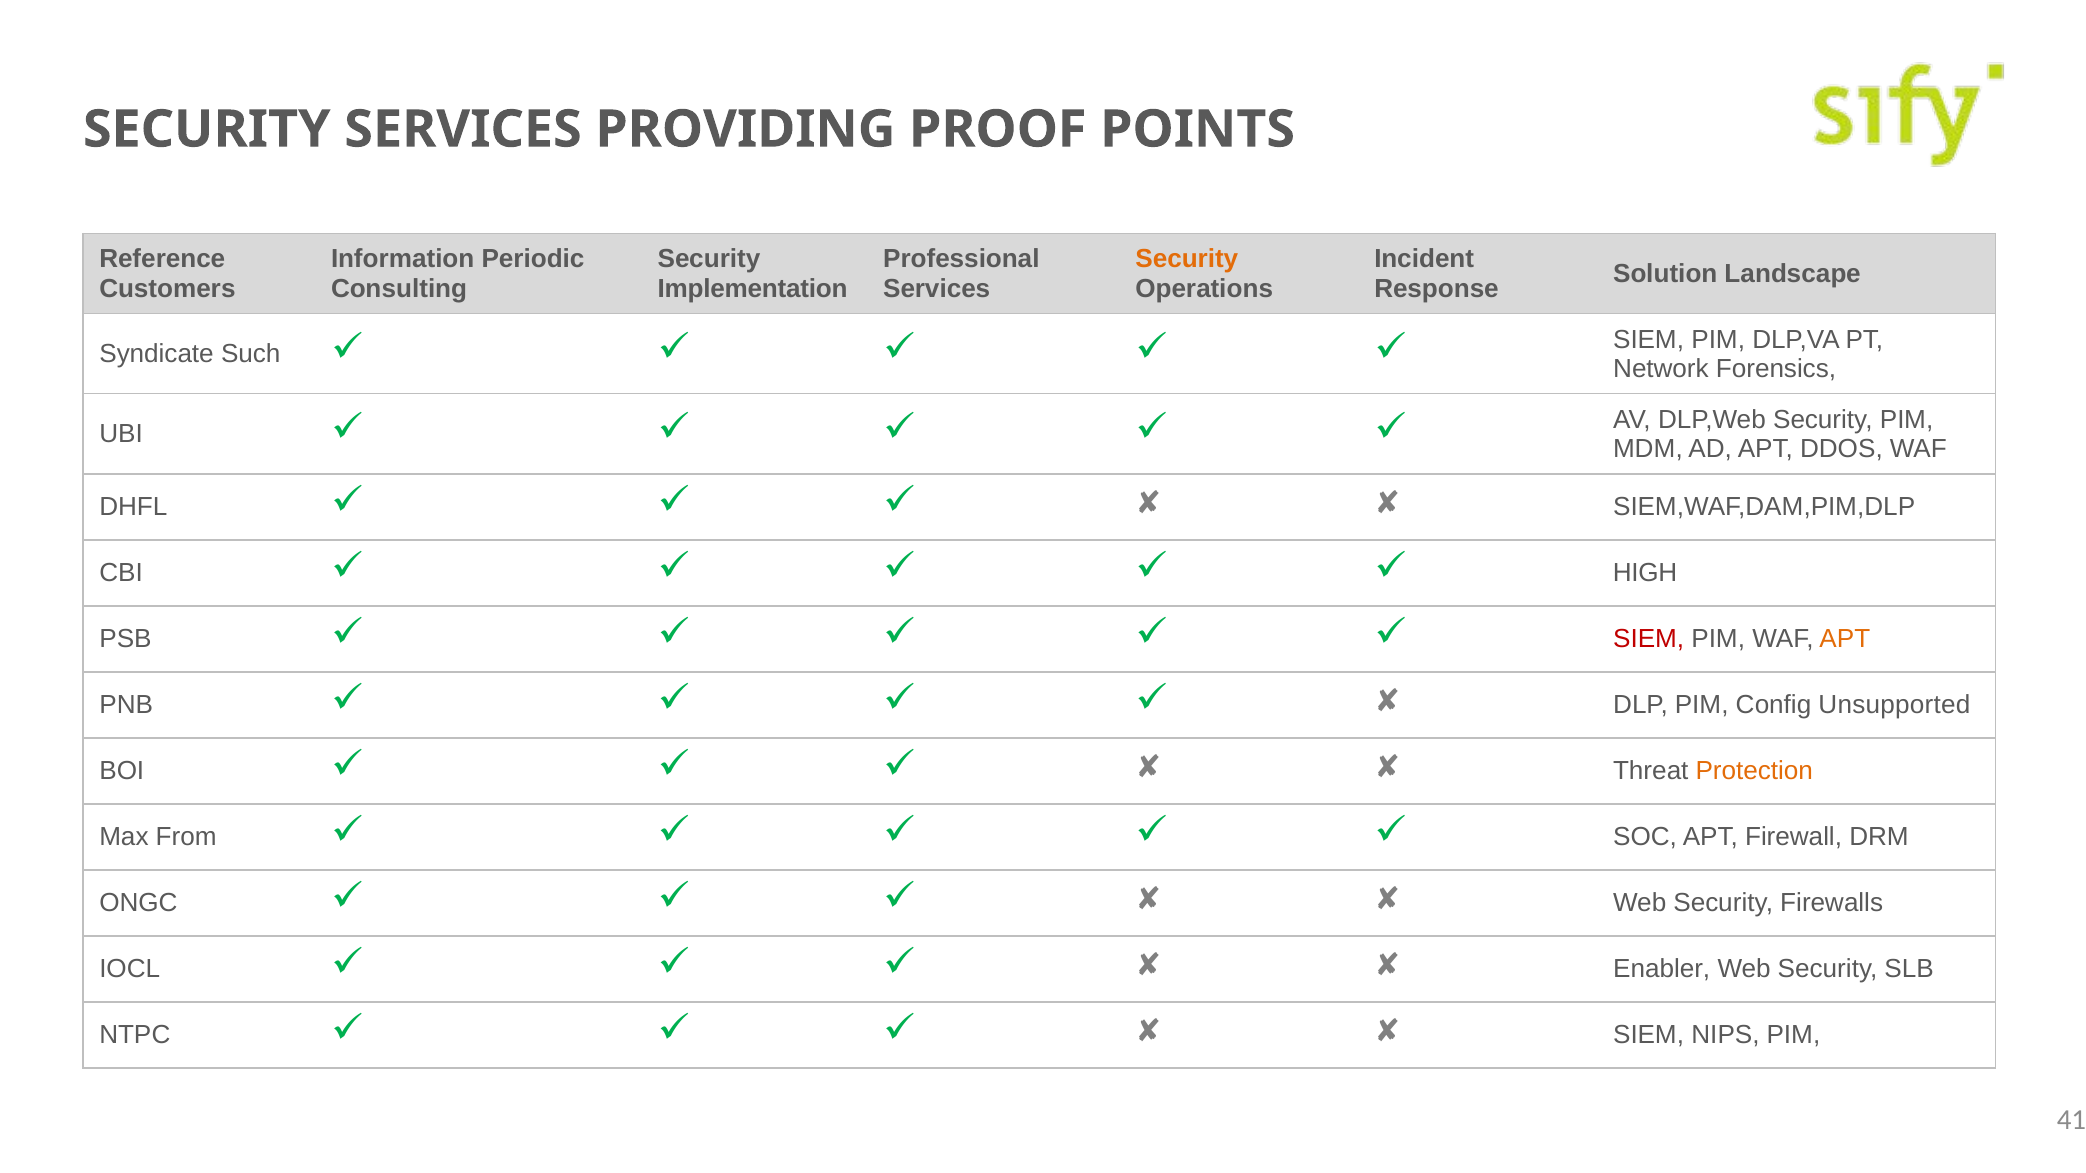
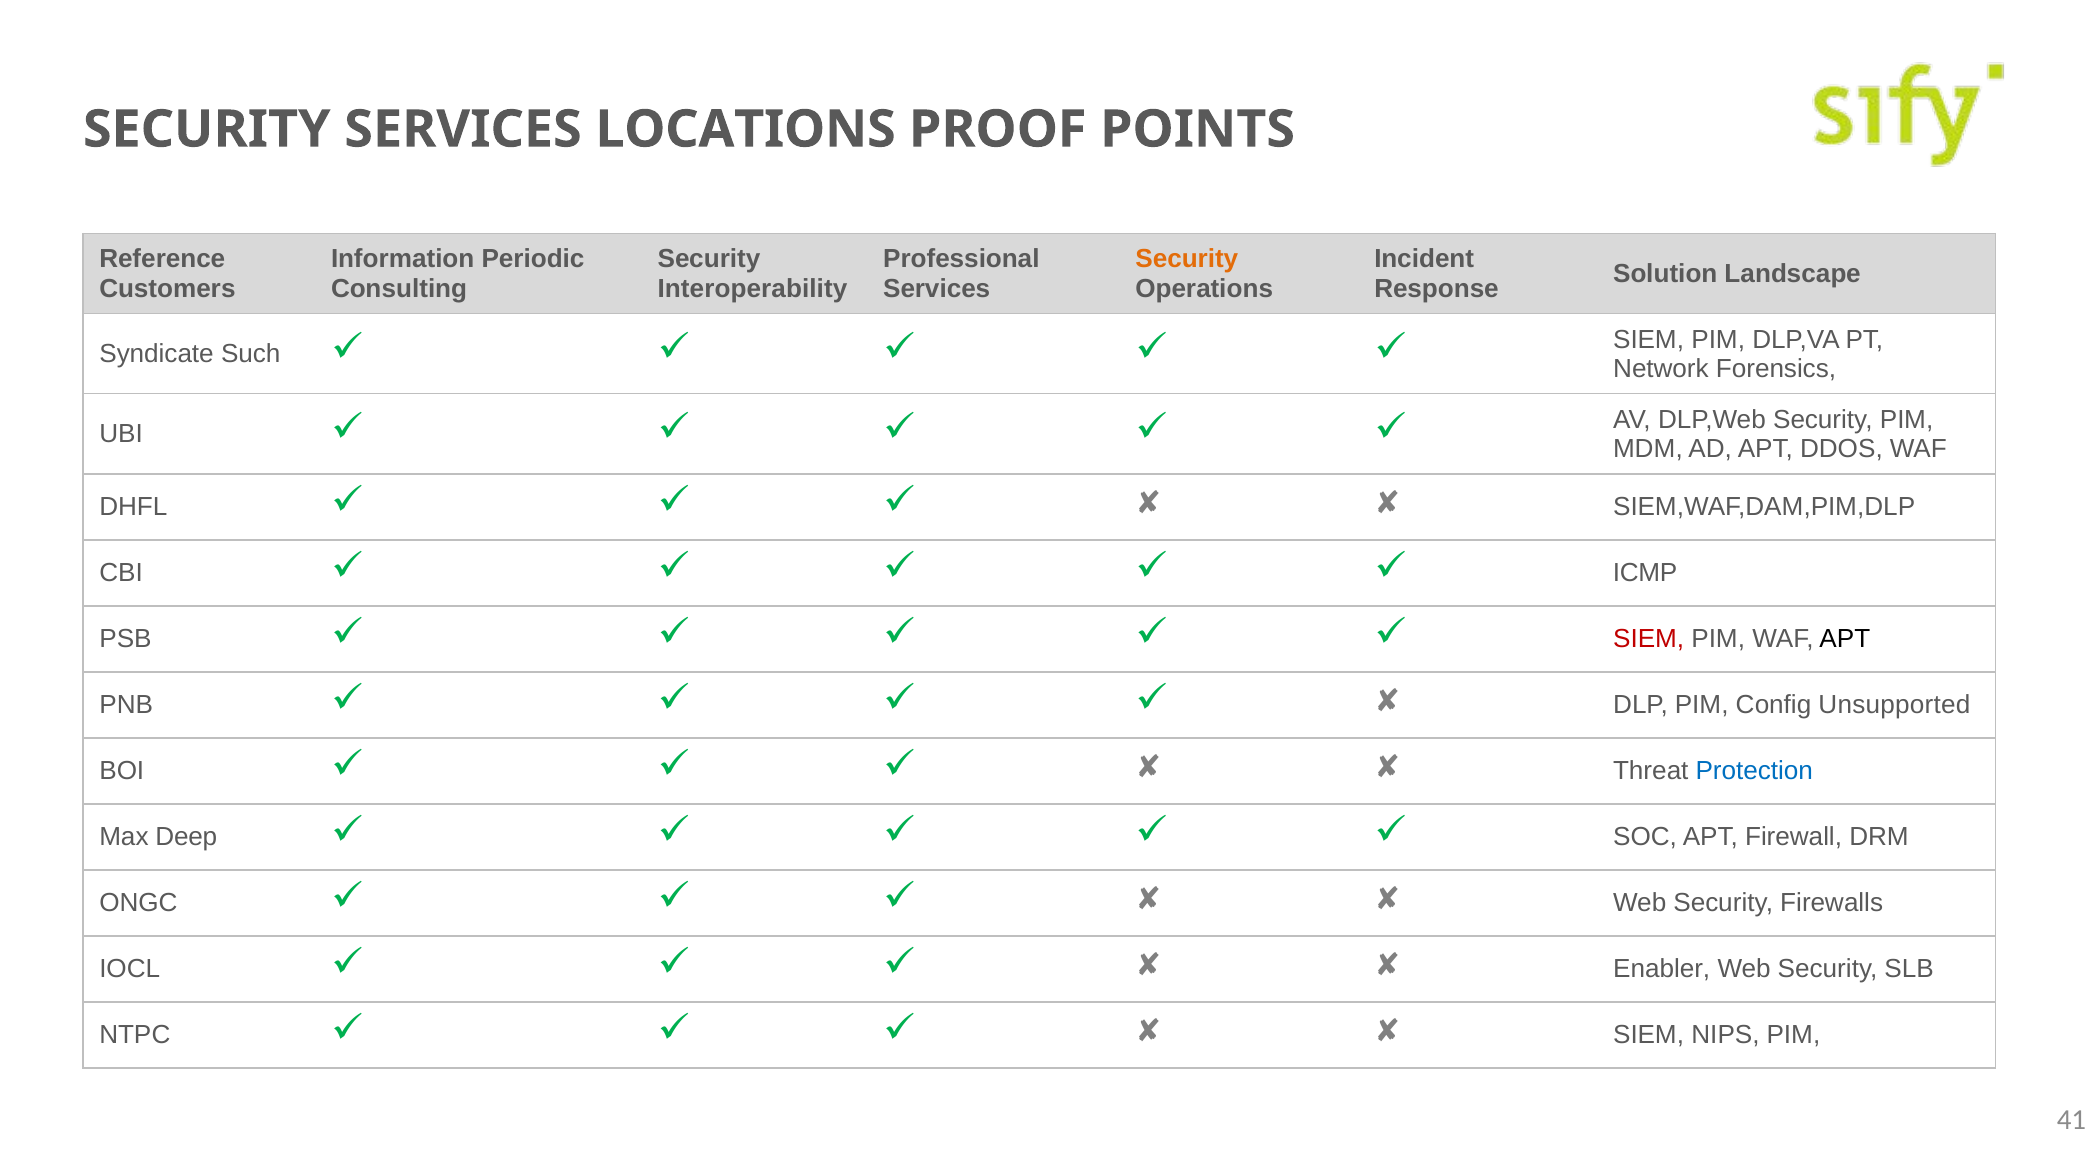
PROVIDING: PROVIDING -> LOCATIONS
Implementation: Implementation -> Interoperability
HIGH: HIGH -> ICMP
APT at (1845, 640) colour: orange -> black
Protection colour: orange -> blue
From: From -> Deep
